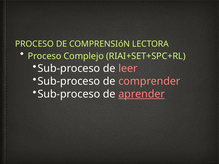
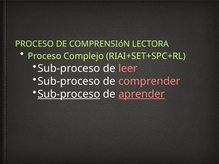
Sub-proceso at (69, 94) underline: none -> present
